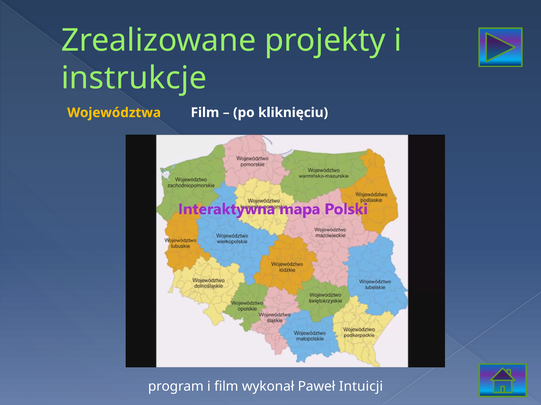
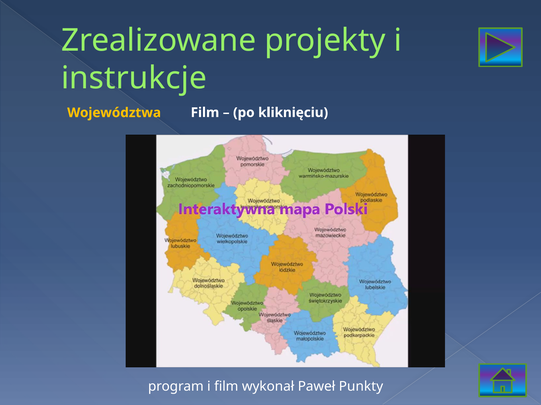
Intuicji: Intuicji -> Punkty
